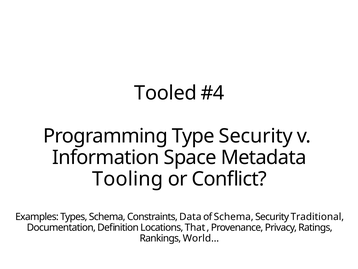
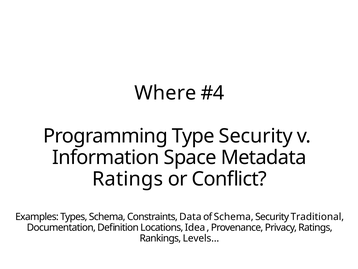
Tooled: Tooled -> Where
Tooling at (128, 179): Tooling -> Ratings
That: That -> Idea
World…: World… -> Levels…
